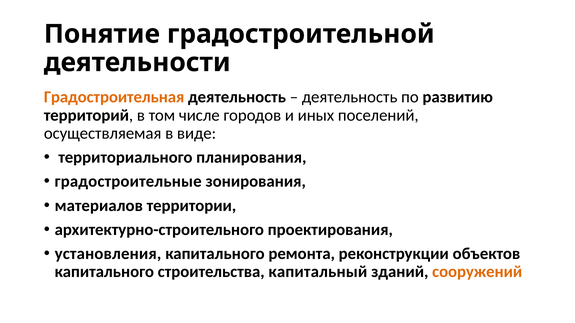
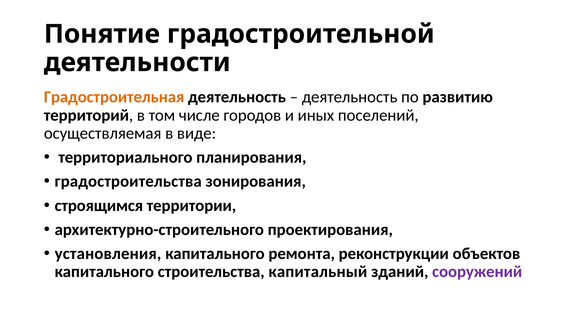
градостроительные: градостроительные -> градостроительства
материалов: материалов -> строящимся
сооружений colour: orange -> purple
